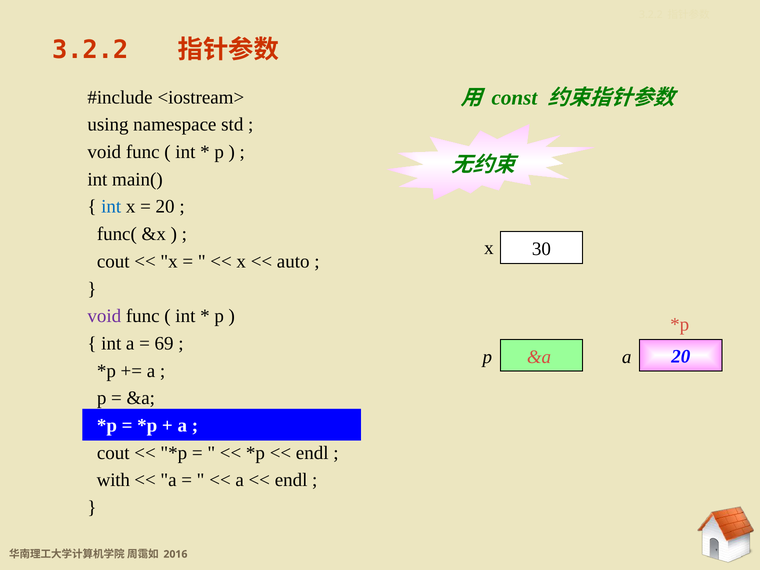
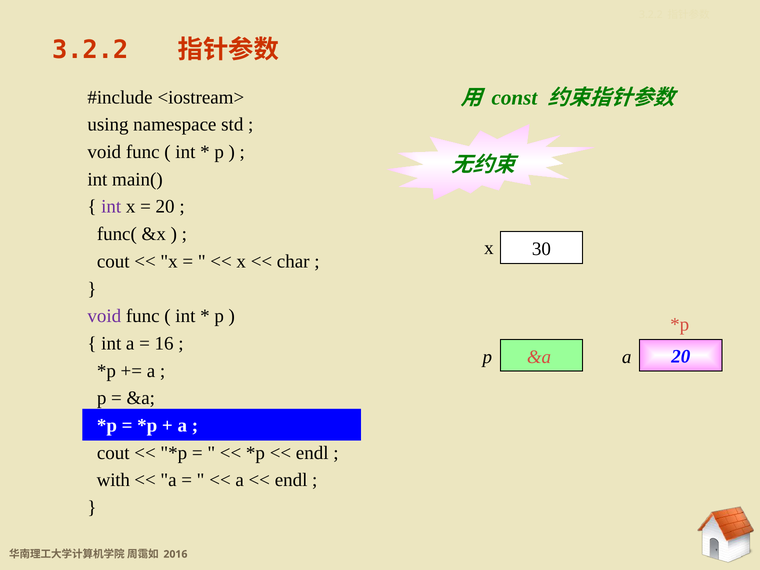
int at (111, 207) colour: blue -> purple
auto: auto -> char
69: 69 -> 16
